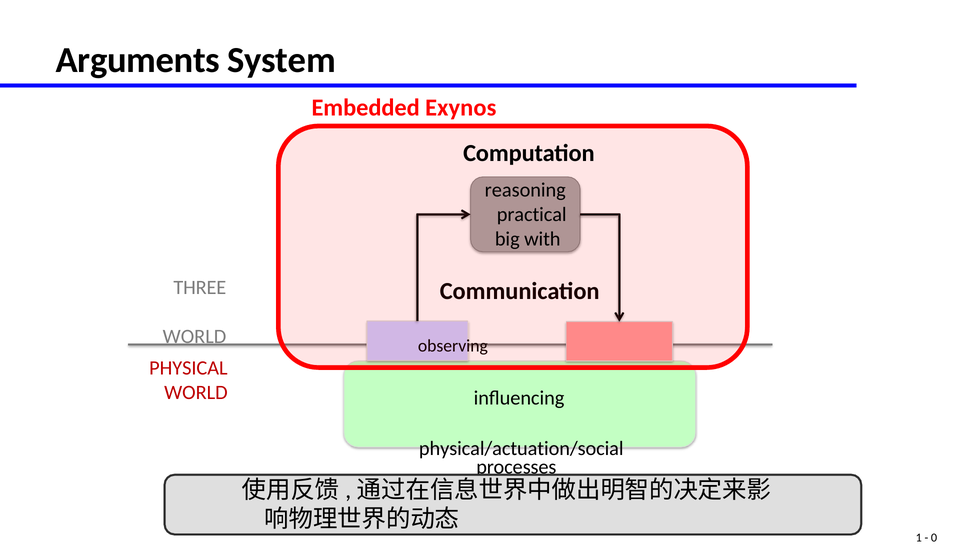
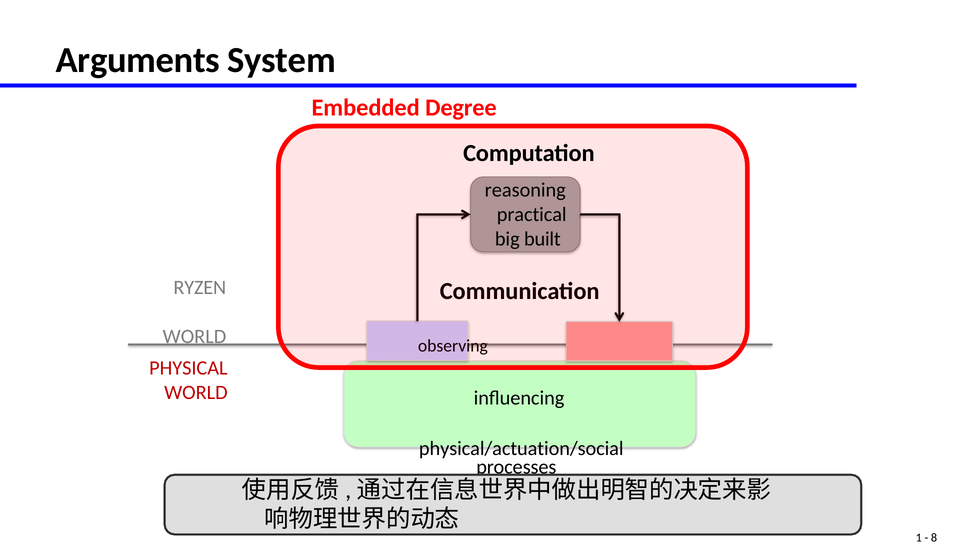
Exynos: Exynos -> Degree
with: with -> built
THREE: THREE -> RYZEN
0: 0 -> 8
